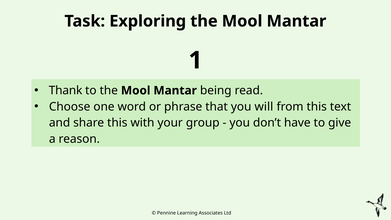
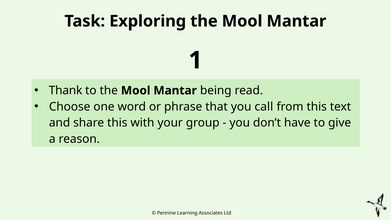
will: will -> call
